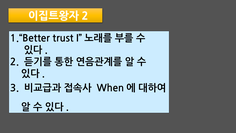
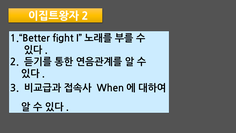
trust: trust -> fight
